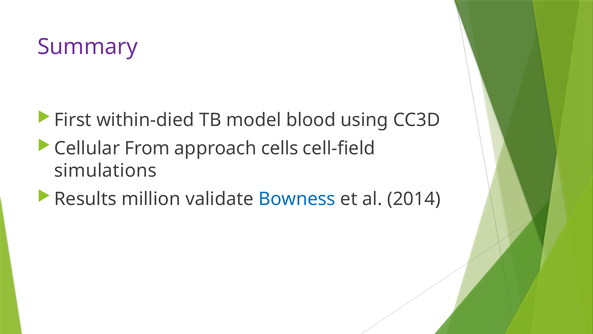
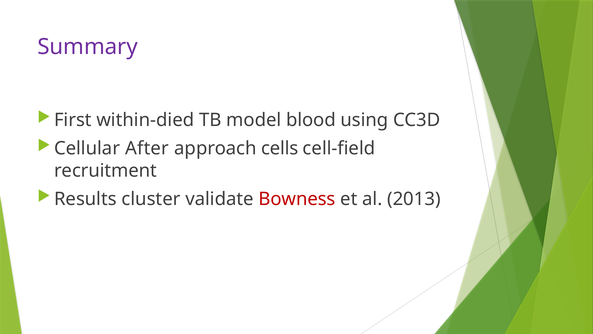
From: From -> After
simulations: simulations -> recruitment
million: million -> cluster
Bowness colour: blue -> red
2014: 2014 -> 2013
